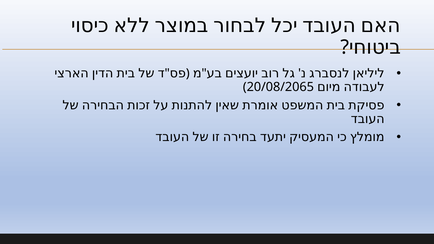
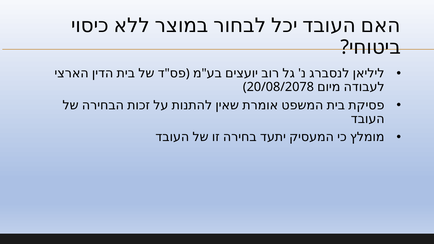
20/08/2065: 20/08/2065 -> 20/08/2078
